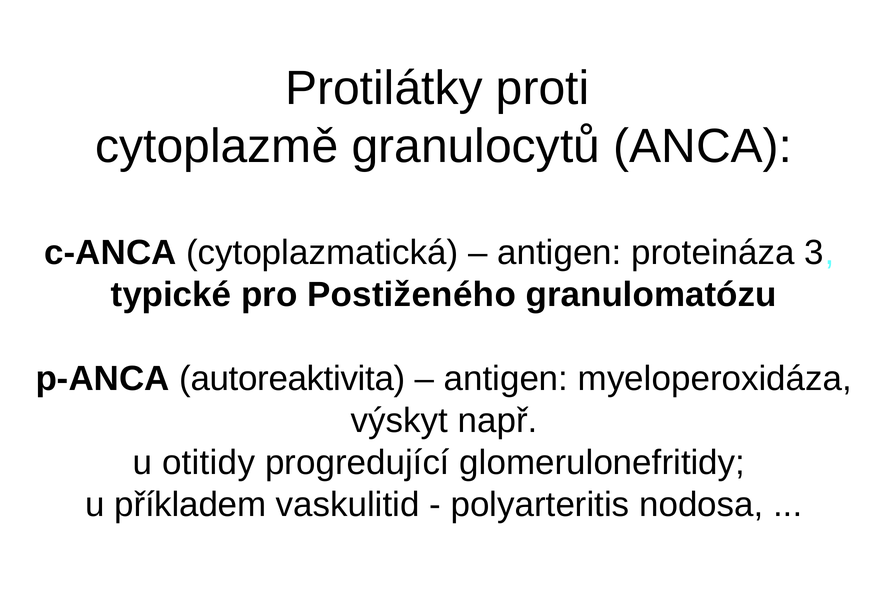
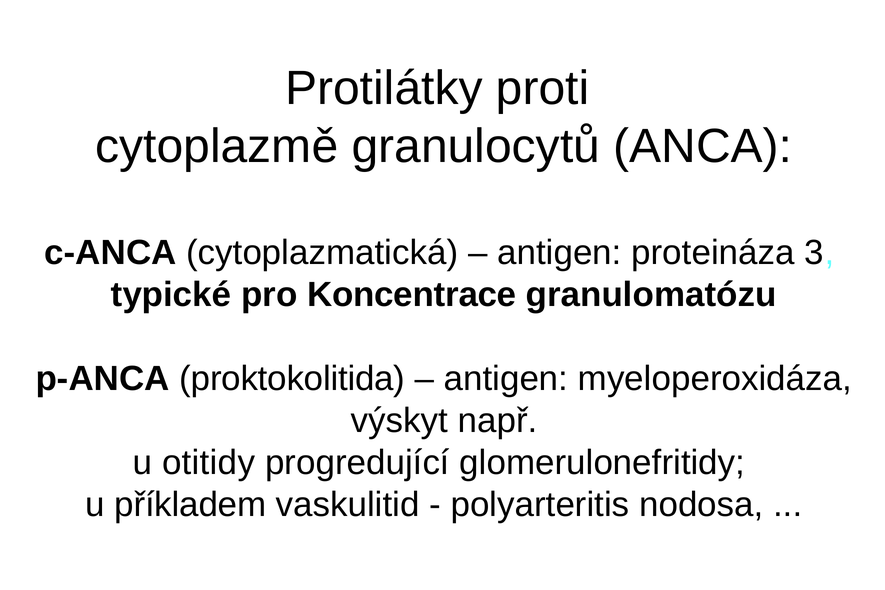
Postiženého: Postiženého -> Koncentrace
autoreaktivita: autoreaktivita -> proktokolitida
